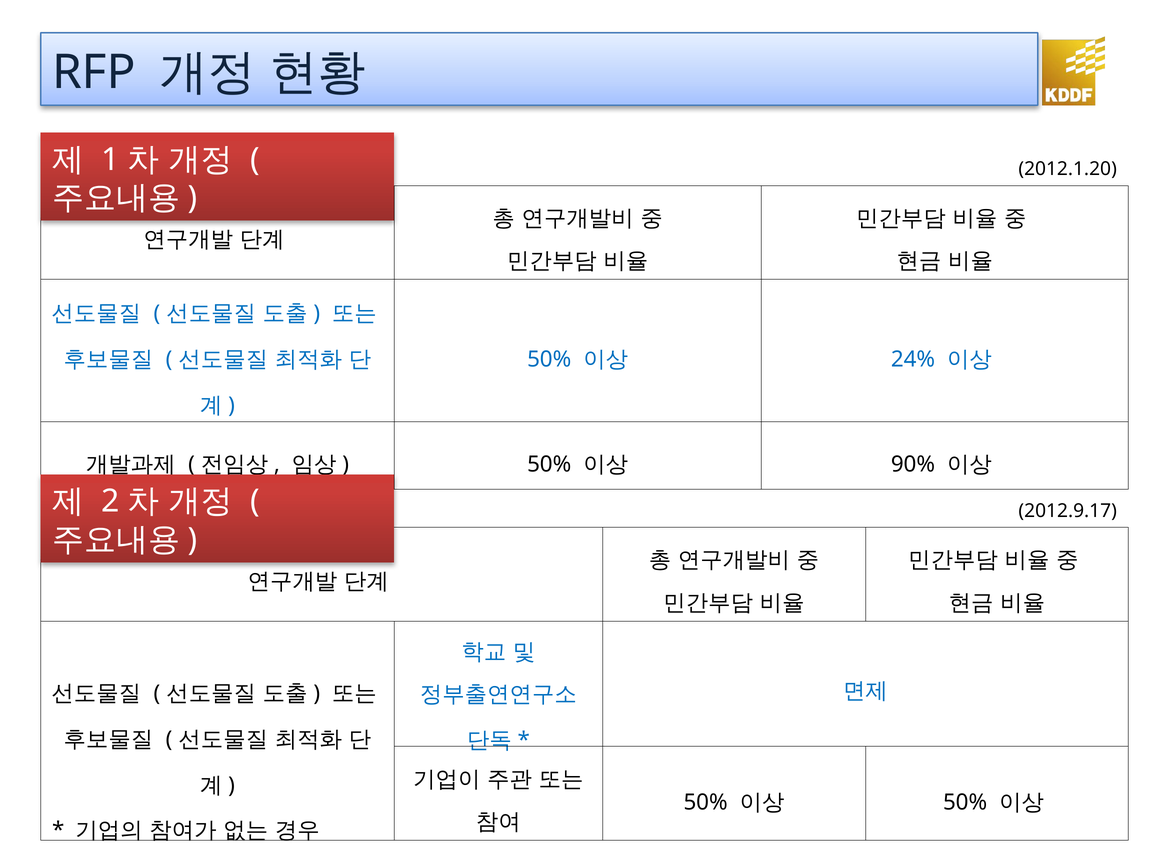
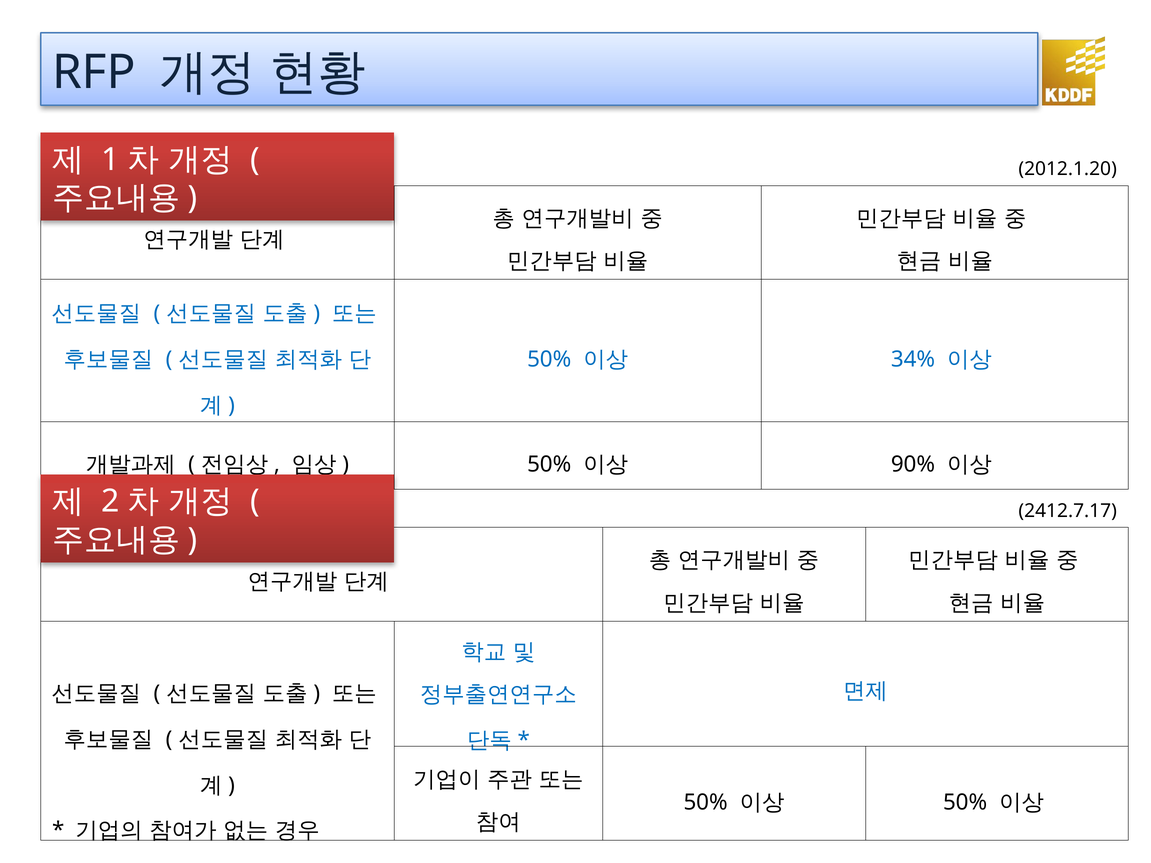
24%: 24% -> 34%
2012.9.17: 2012.9.17 -> 2412.7.17
